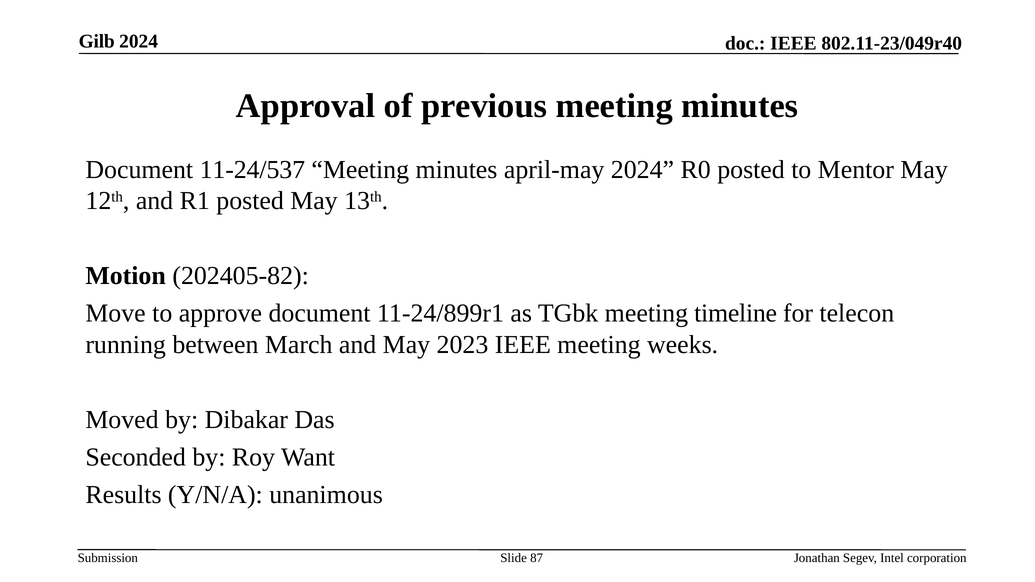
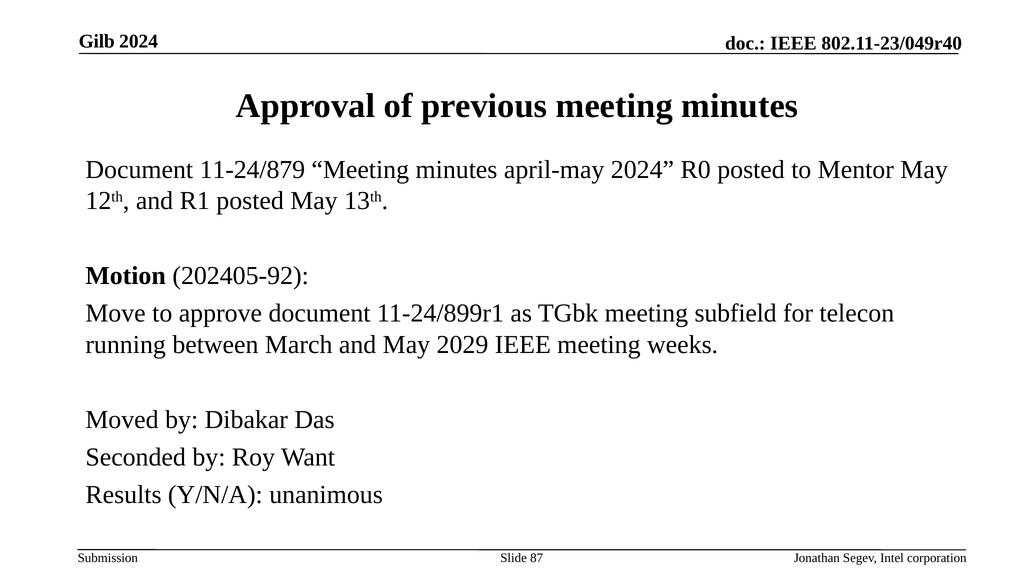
11-24/537: 11-24/537 -> 11-24/879
202405-82: 202405-82 -> 202405-92
timeline: timeline -> subfield
2023: 2023 -> 2029
